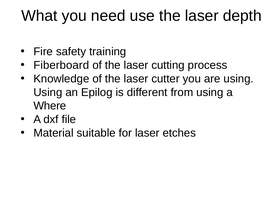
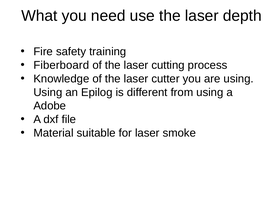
Where: Where -> Adobe
etches: etches -> smoke
